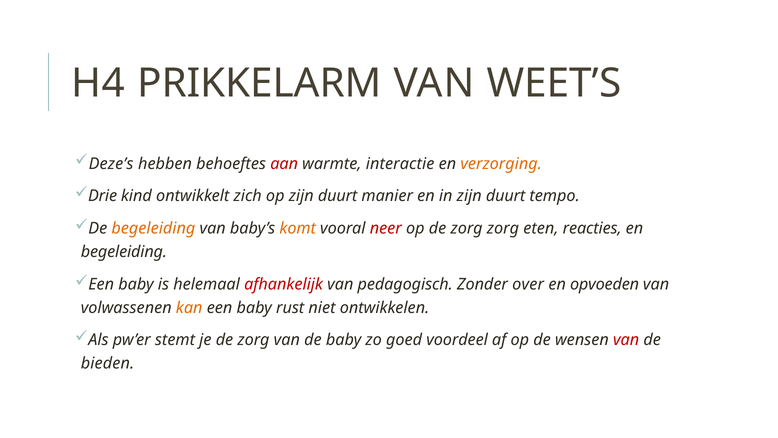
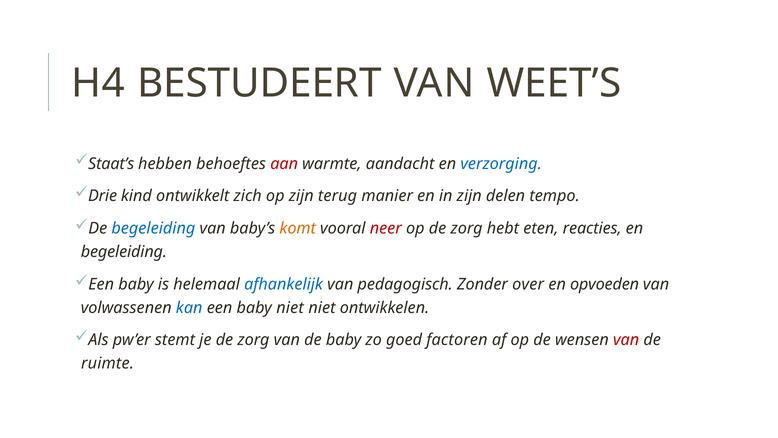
PRIKKELARM: PRIKKELARM -> BESTUDEERT
Deze’s: Deze’s -> Staat’s
interactie: interactie -> aandacht
verzorging colour: orange -> blue
op zijn duurt: duurt -> terug
in zijn duurt: duurt -> delen
begeleiding at (153, 228) colour: orange -> blue
zorg zorg: zorg -> hebt
afhankelijk colour: red -> blue
kan colour: orange -> blue
baby rust: rust -> niet
voordeel: voordeel -> factoren
bieden: bieden -> ruimte
